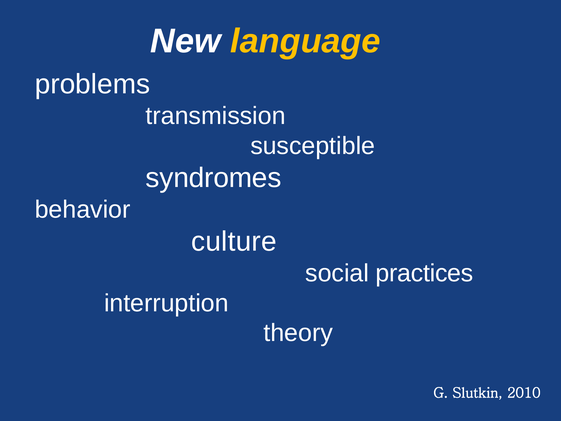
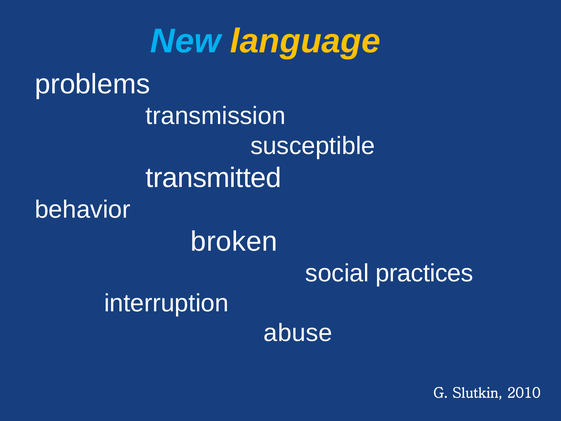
New colour: white -> light blue
syndromes: syndromes -> transmitted
culture: culture -> broken
theory: theory -> abuse
